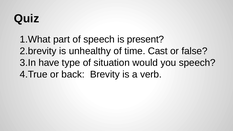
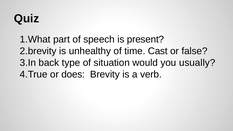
have: have -> back
you speech: speech -> usually
back: back -> does
